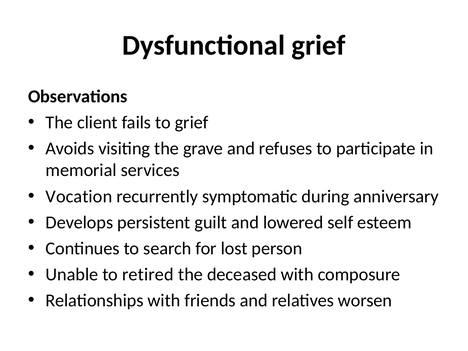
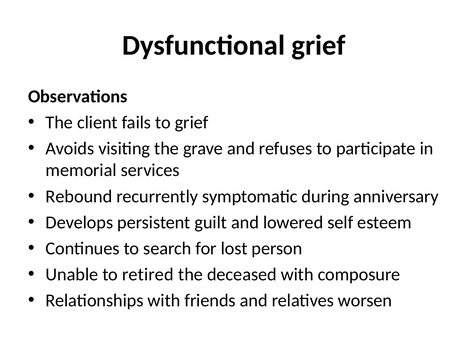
Vocation: Vocation -> Rebound
